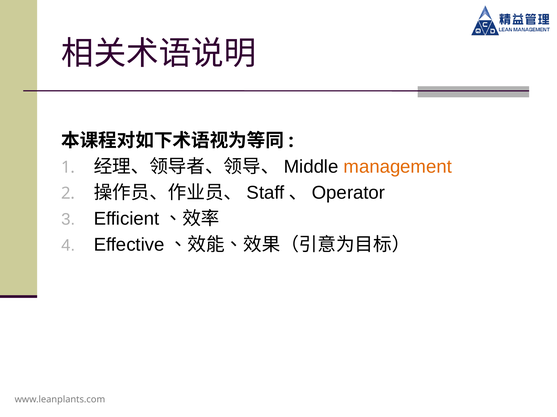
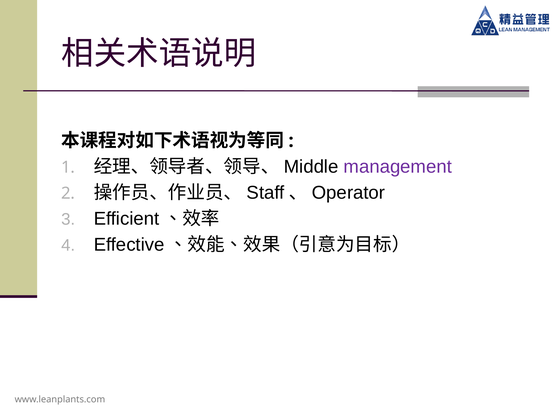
management colour: orange -> purple
